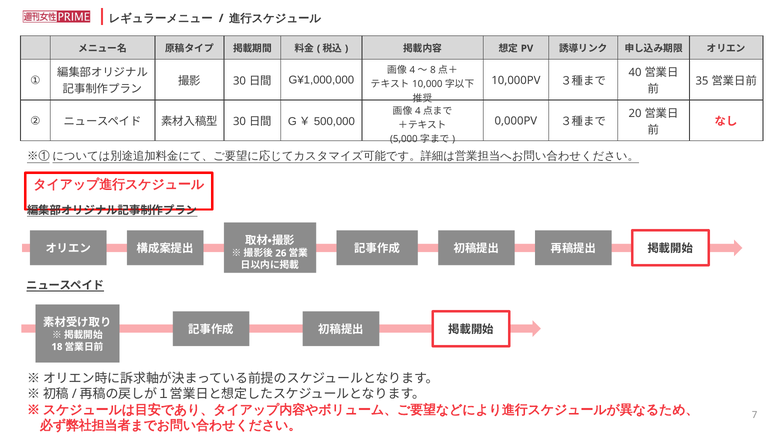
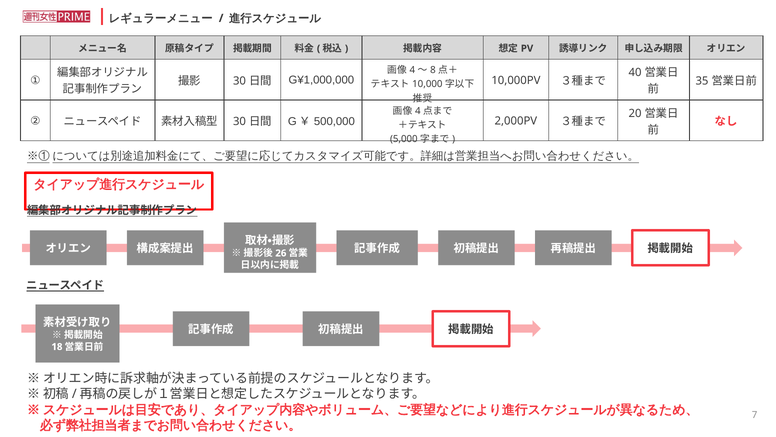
0,000PV: 0,000PV -> 2,000PV
